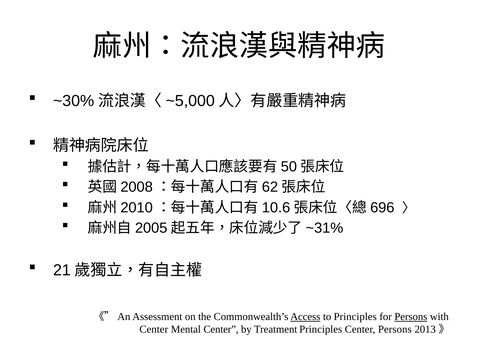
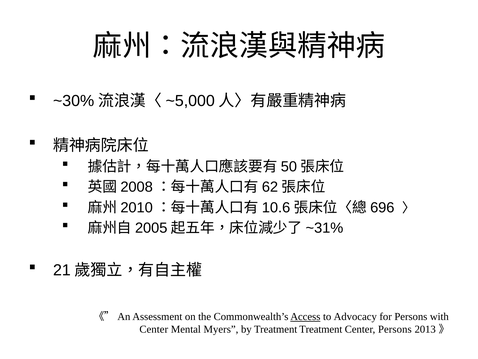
to Principles: Principles -> Advocacy
Persons at (411, 316) underline: present -> none
Mental Center: Center -> Myers
Treatment Principles: Principles -> Treatment
